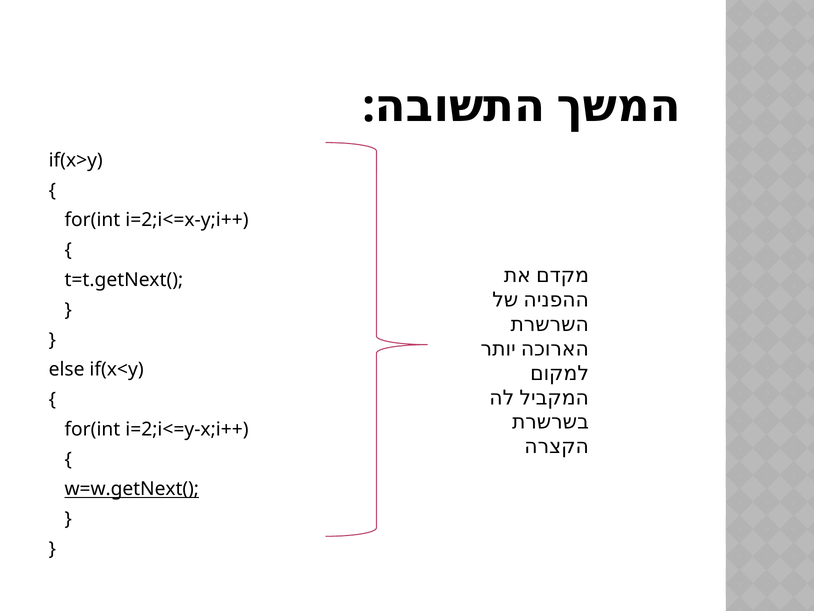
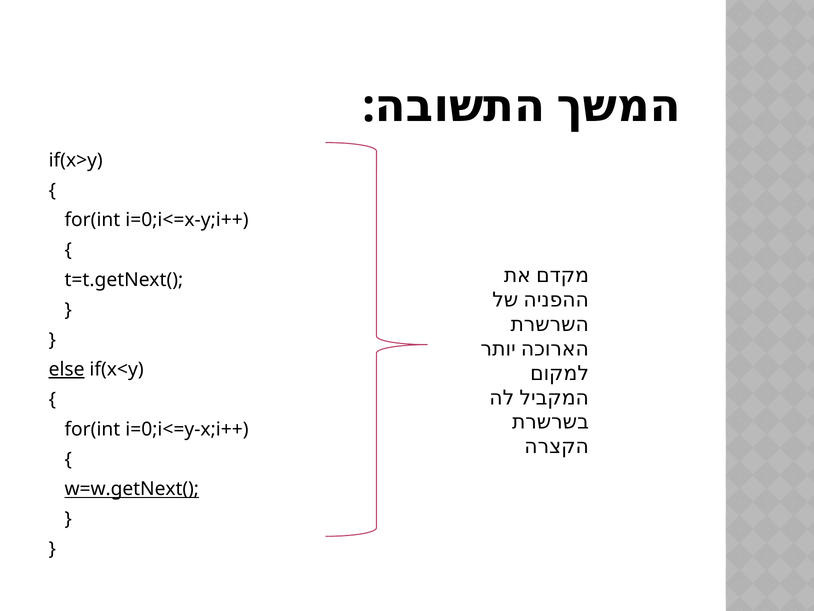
i=2;i<=x-y;i++: i=2;i<=x-y;i++ -> i=0;i<=x-y;i++
else underline: none -> present
i=2;i<=y-x;i++: i=2;i<=y-x;i++ -> i=0;i<=y-x;i++
